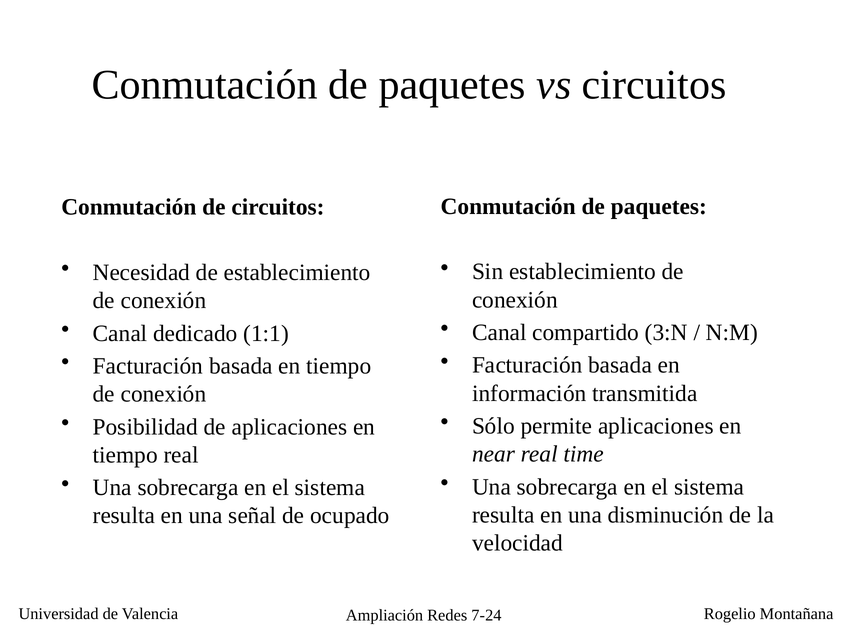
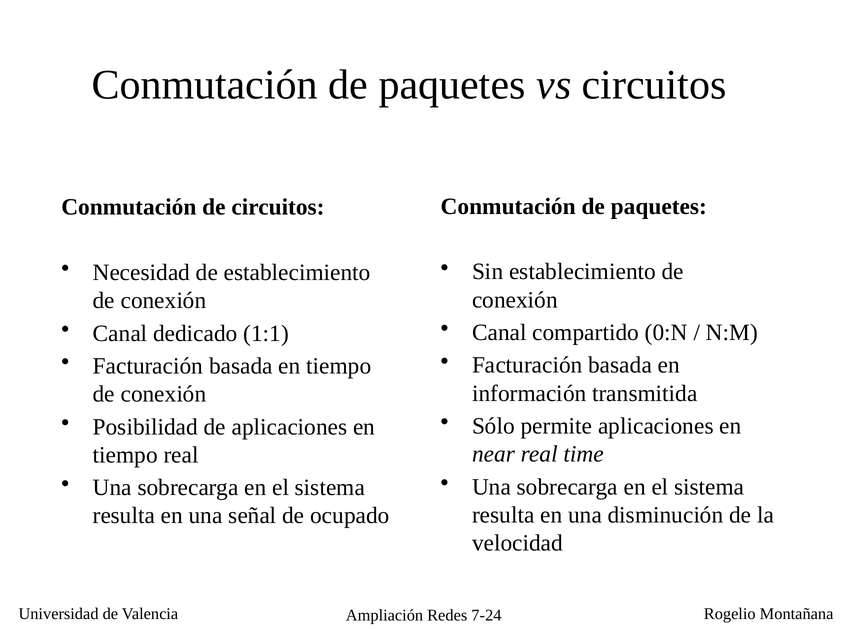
3:N: 3:N -> 0:N
